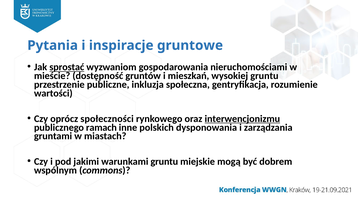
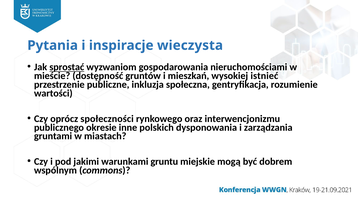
gruntowe: gruntowe -> wieczysta
wysokiej gruntu: gruntu -> istnieć
interwencjonizmu underline: present -> none
ramach: ramach -> okresie
